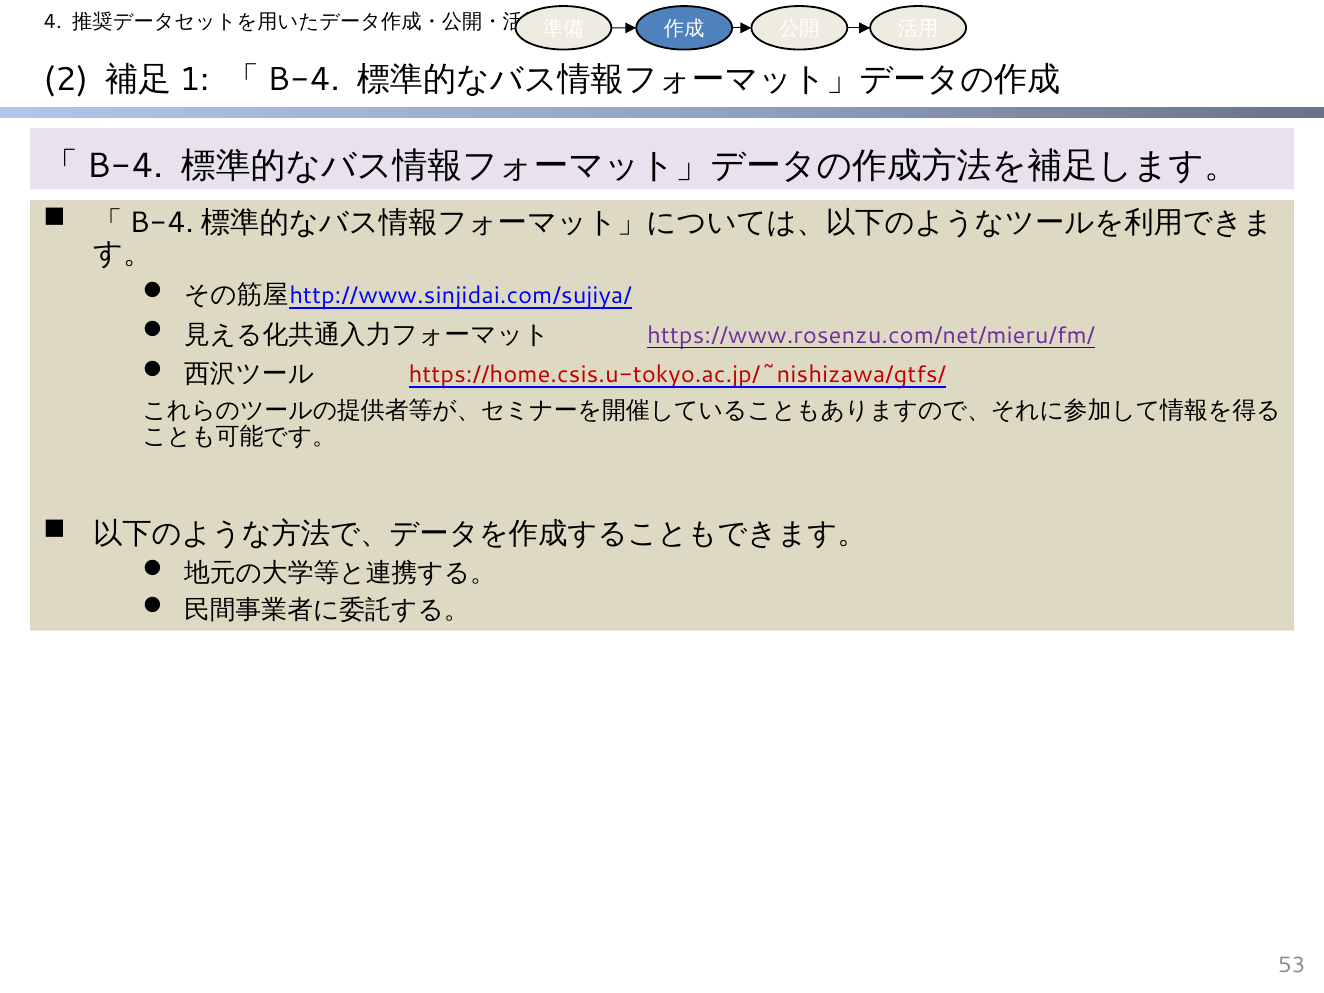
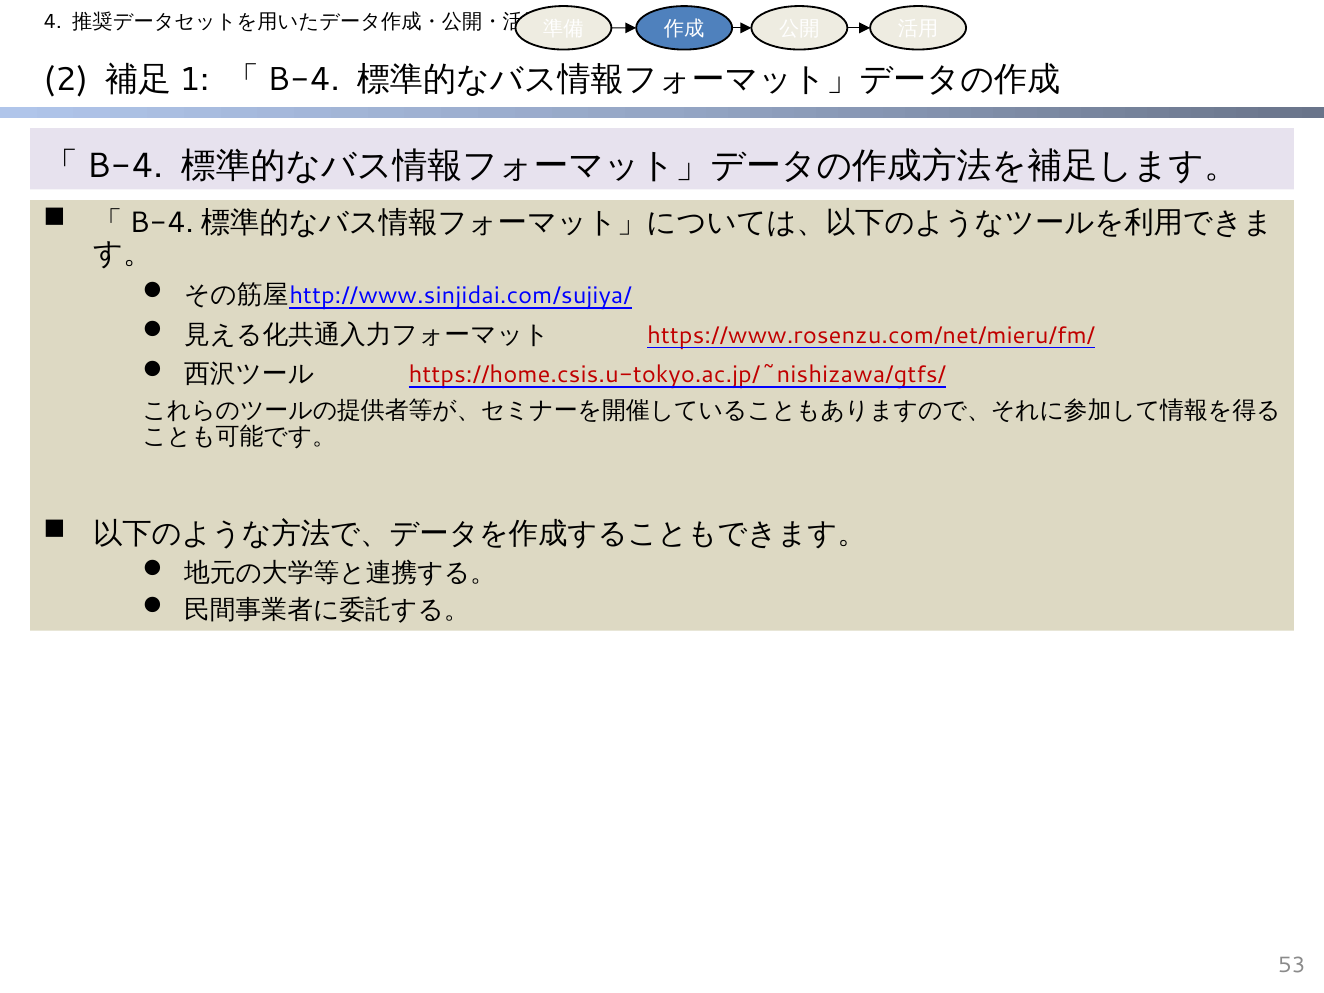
https://www.rosenzu.com/net/mieru/fm/ colour: purple -> red
